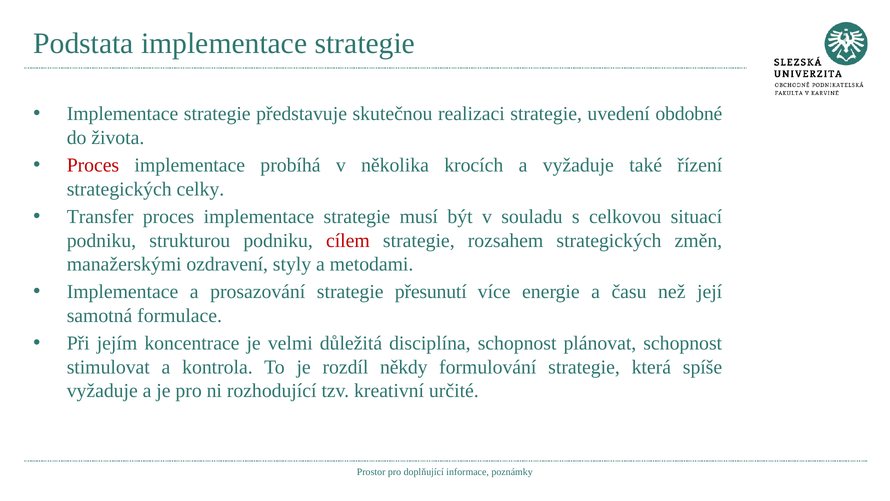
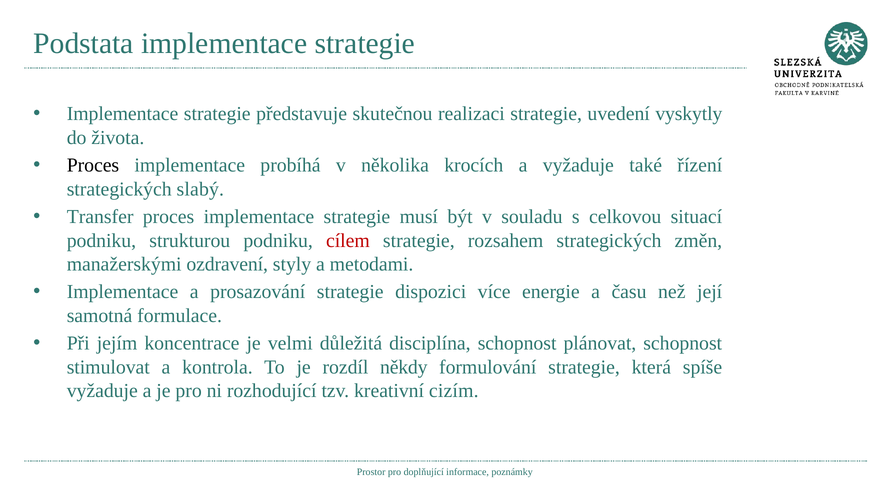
obdobné: obdobné -> vyskytly
Proces at (93, 165) colour: red -> black
celky: celky -> slabý
přesunutí: přesunutí -> dispozici
určité: určité -> cizím
